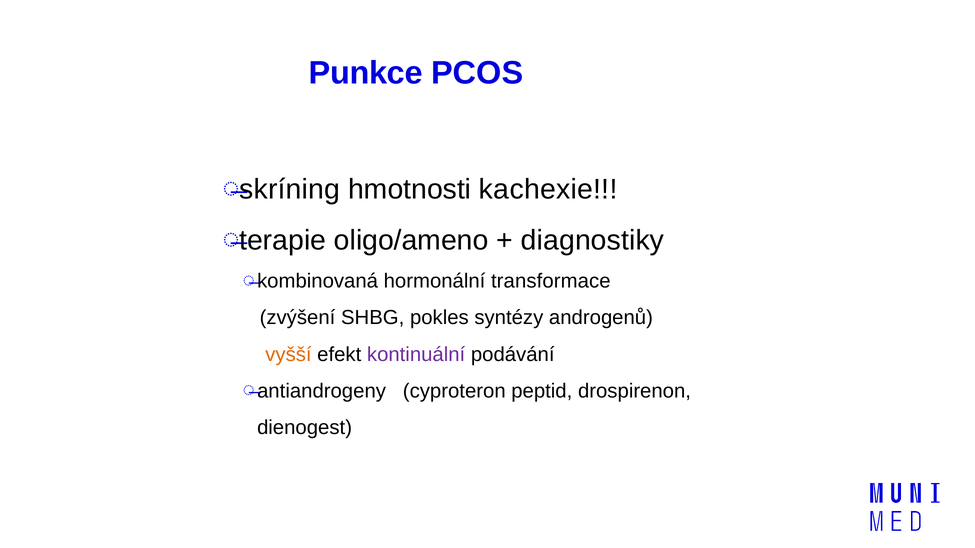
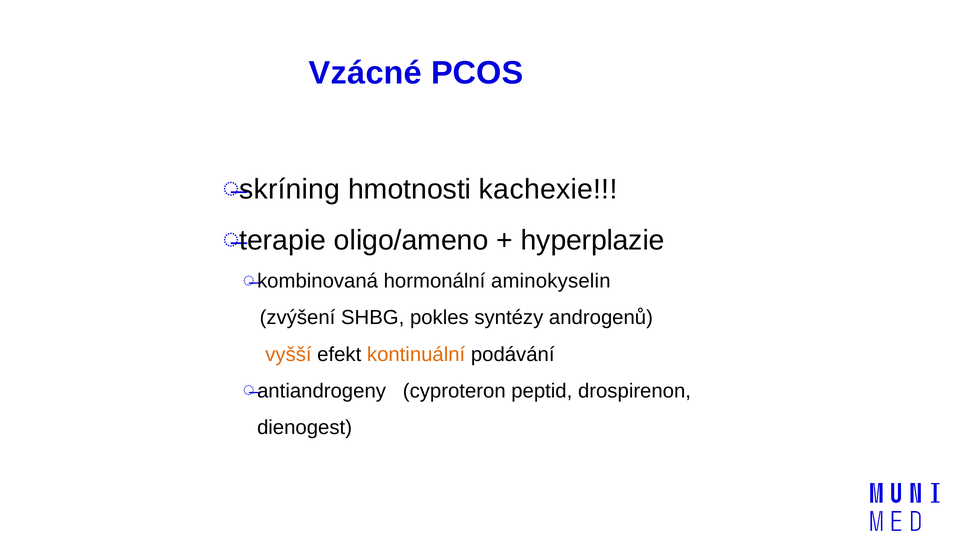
Punkce: Punkce -> Vzácné
diagnostiky: diagnostiky -> hyperplazie
transformace: transformace -> aminokyselin
kontinuální colour: purple -> orange
